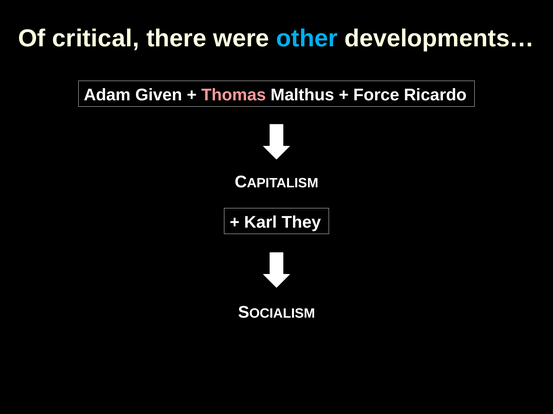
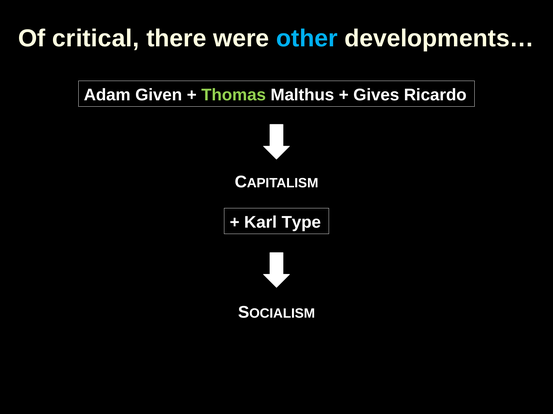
Thomas colour: pink -> light green
Force: Force -> Gives
They: They -> Type
